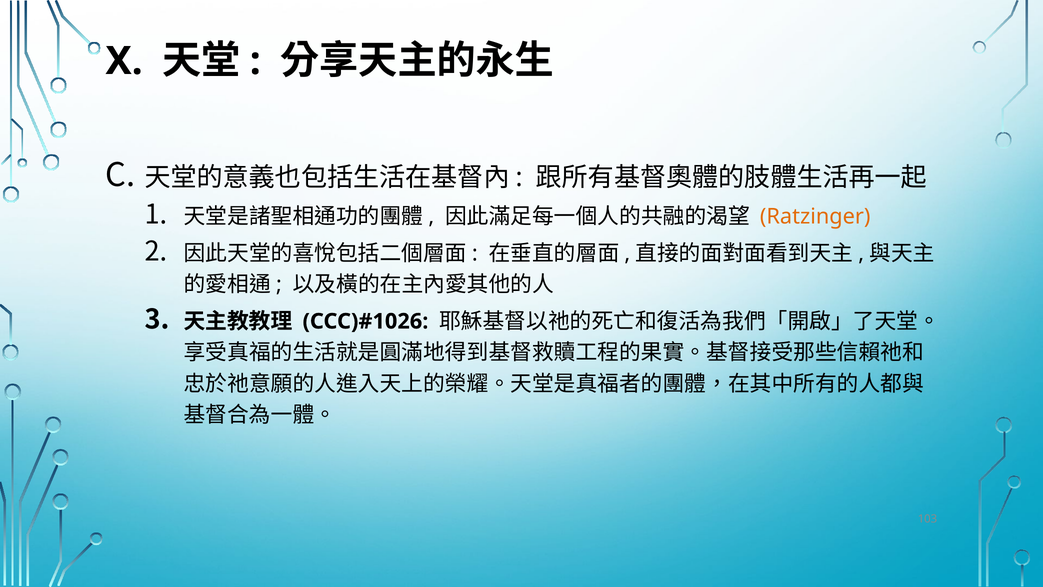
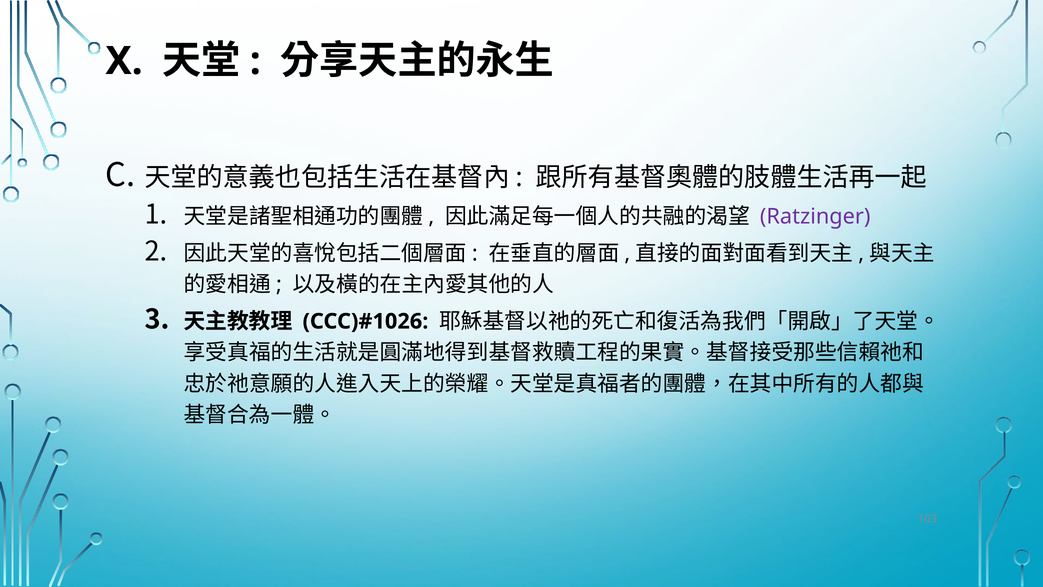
Ratzinger colour: orange -> purple
